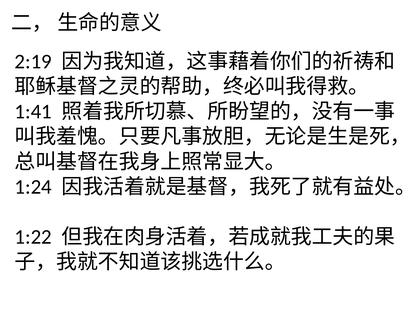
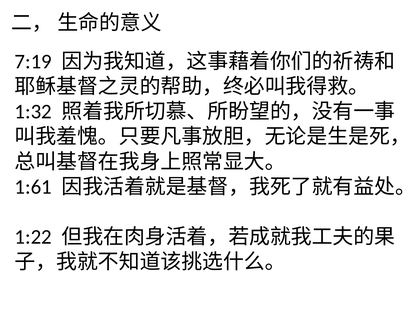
2:19: 2:19 -> 7:19
1:41: 1:41 -> 1:32
1:24: 1:24 -> 1:61
